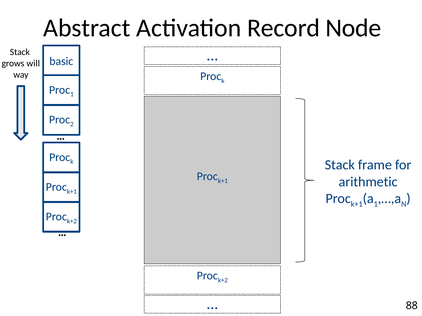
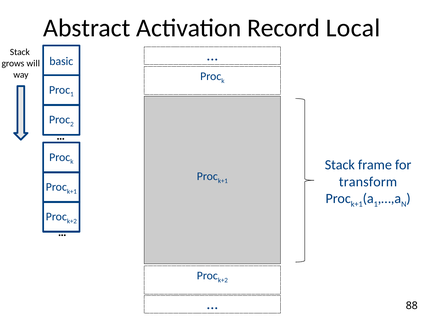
Node: Node -> Local
arithmetic: arithmetic -> transform
